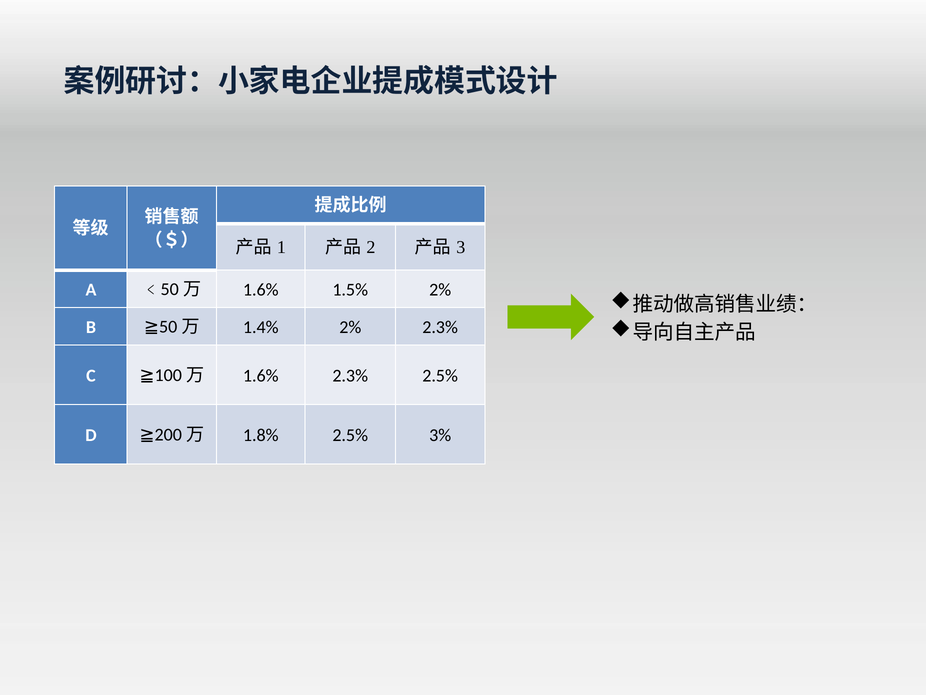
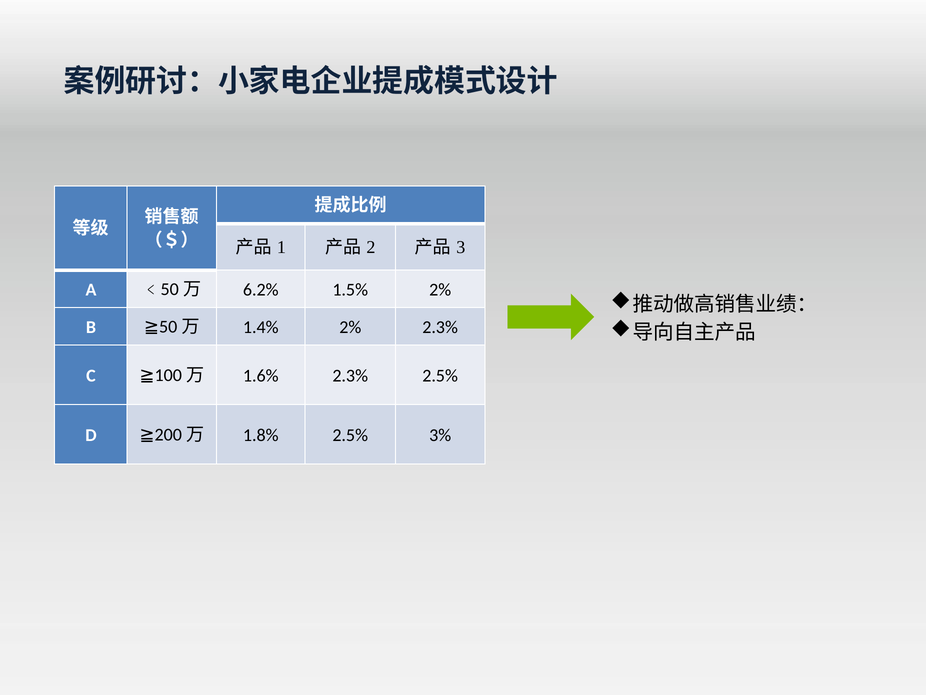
1.6% at (261, 289): 1.6% -> 6.2%
